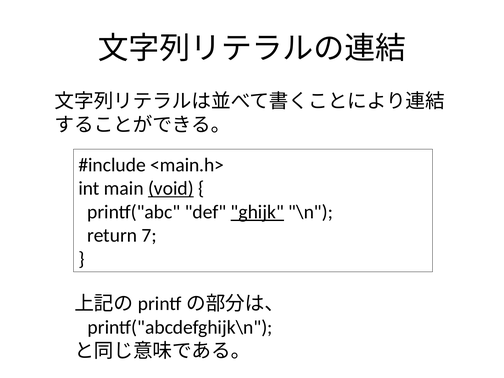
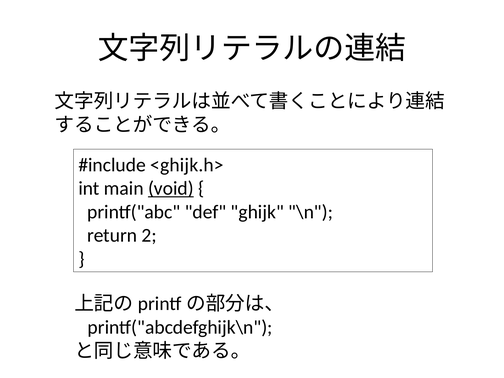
<main.h>: <main.h> -> <ghijk.h>
ghijk underline: present -> none
7: 7 -> 2
